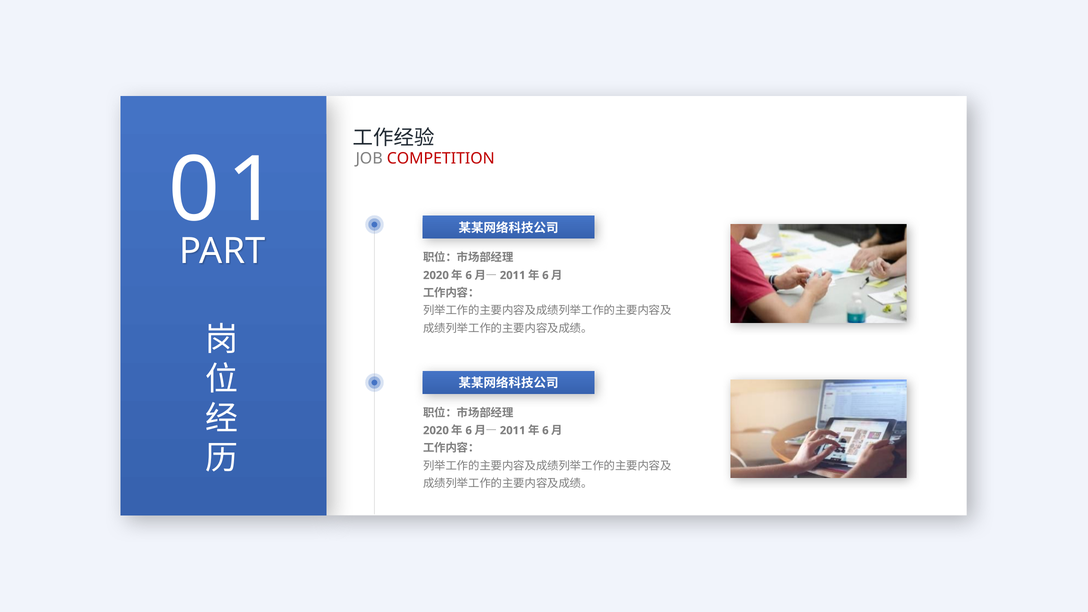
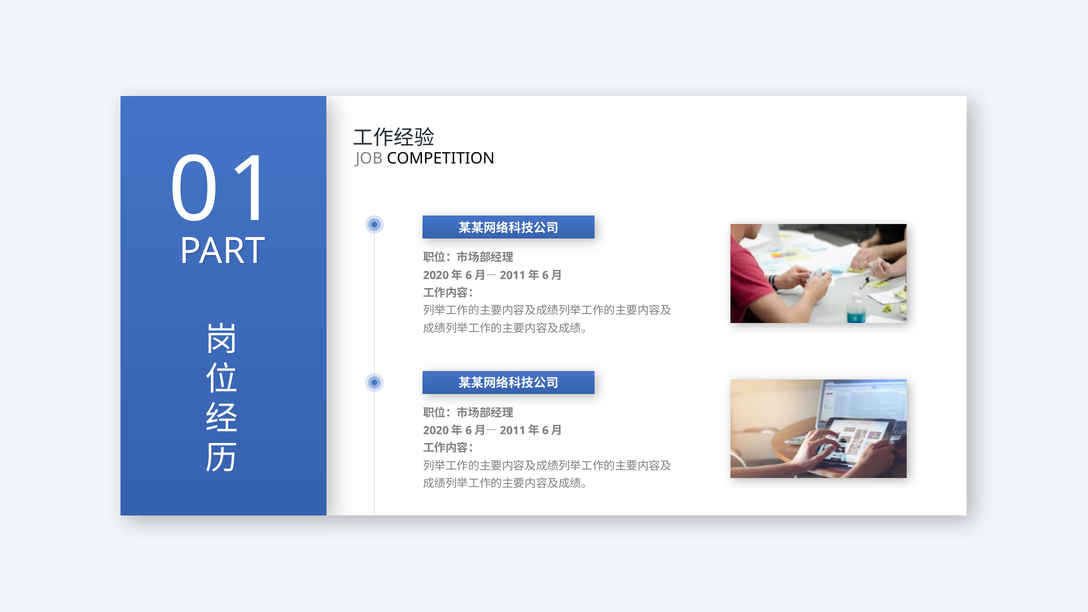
COMPETITION colour: red -> black
